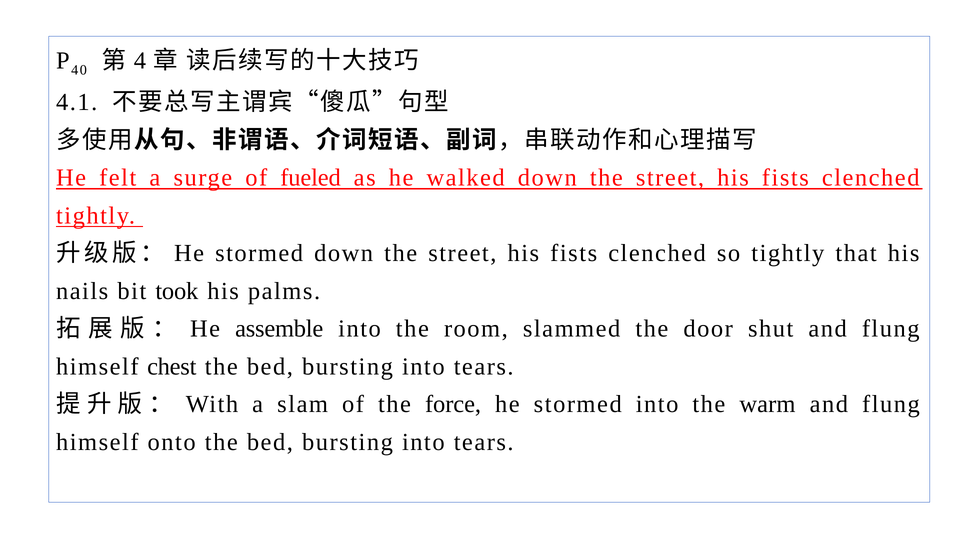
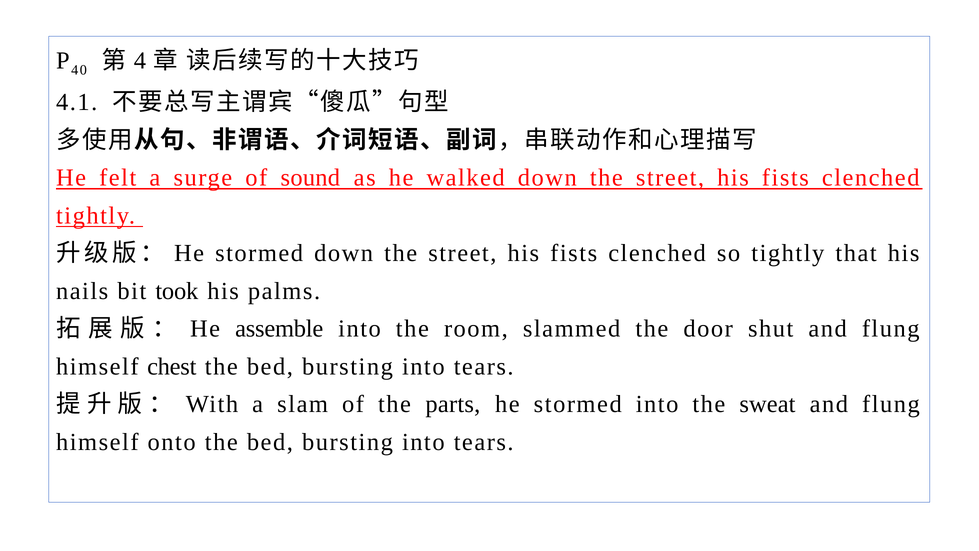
fueled: fueled -> sound
force: force -> parts
warm: warm -> sweat
